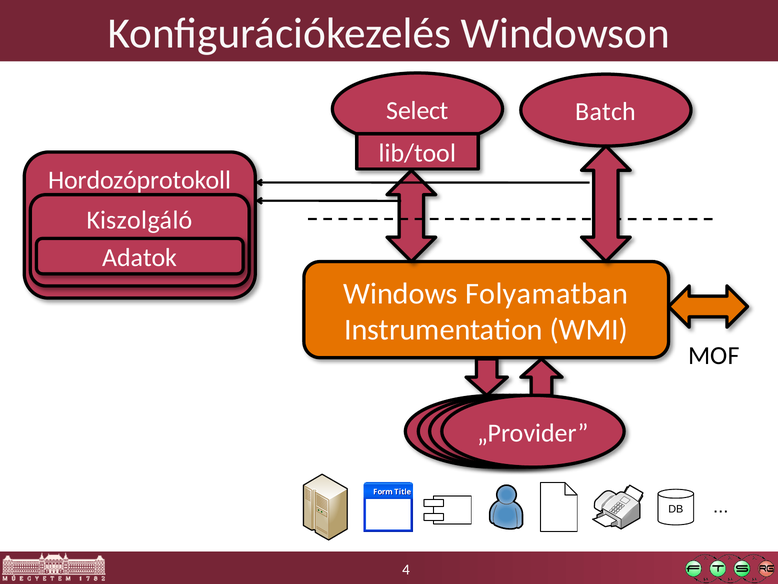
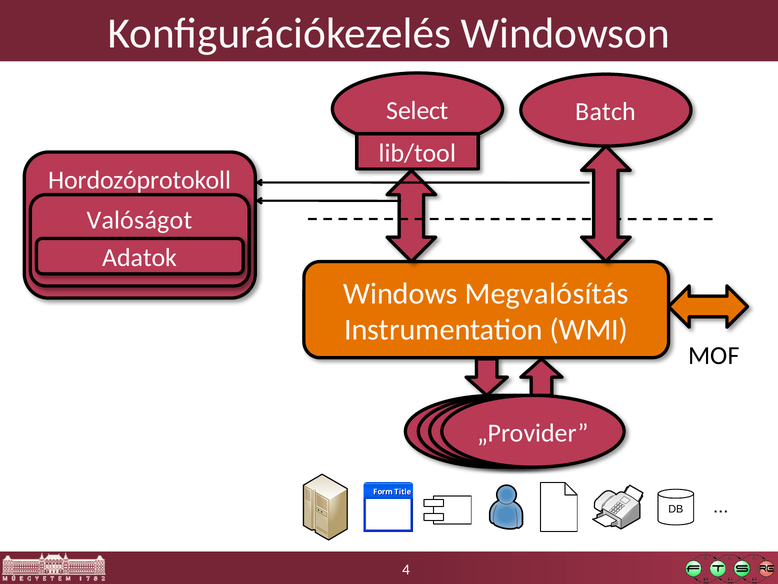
Kiszolgáló: Kiszolgáló -> Valóságot
Folyamatban: Folyamatban -> Megvalósítás
